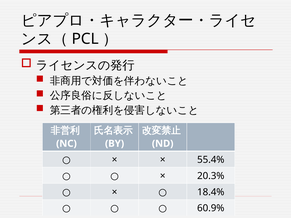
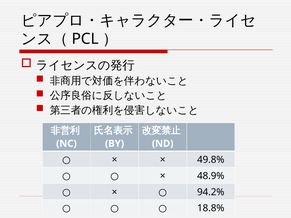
55.4%: 55.4% -> 49.8%
20.3%: 20.3% -> 48.9%
18.4%: 18.4% -> 94.2%
60.9%: 60.9% -> 18.8%
